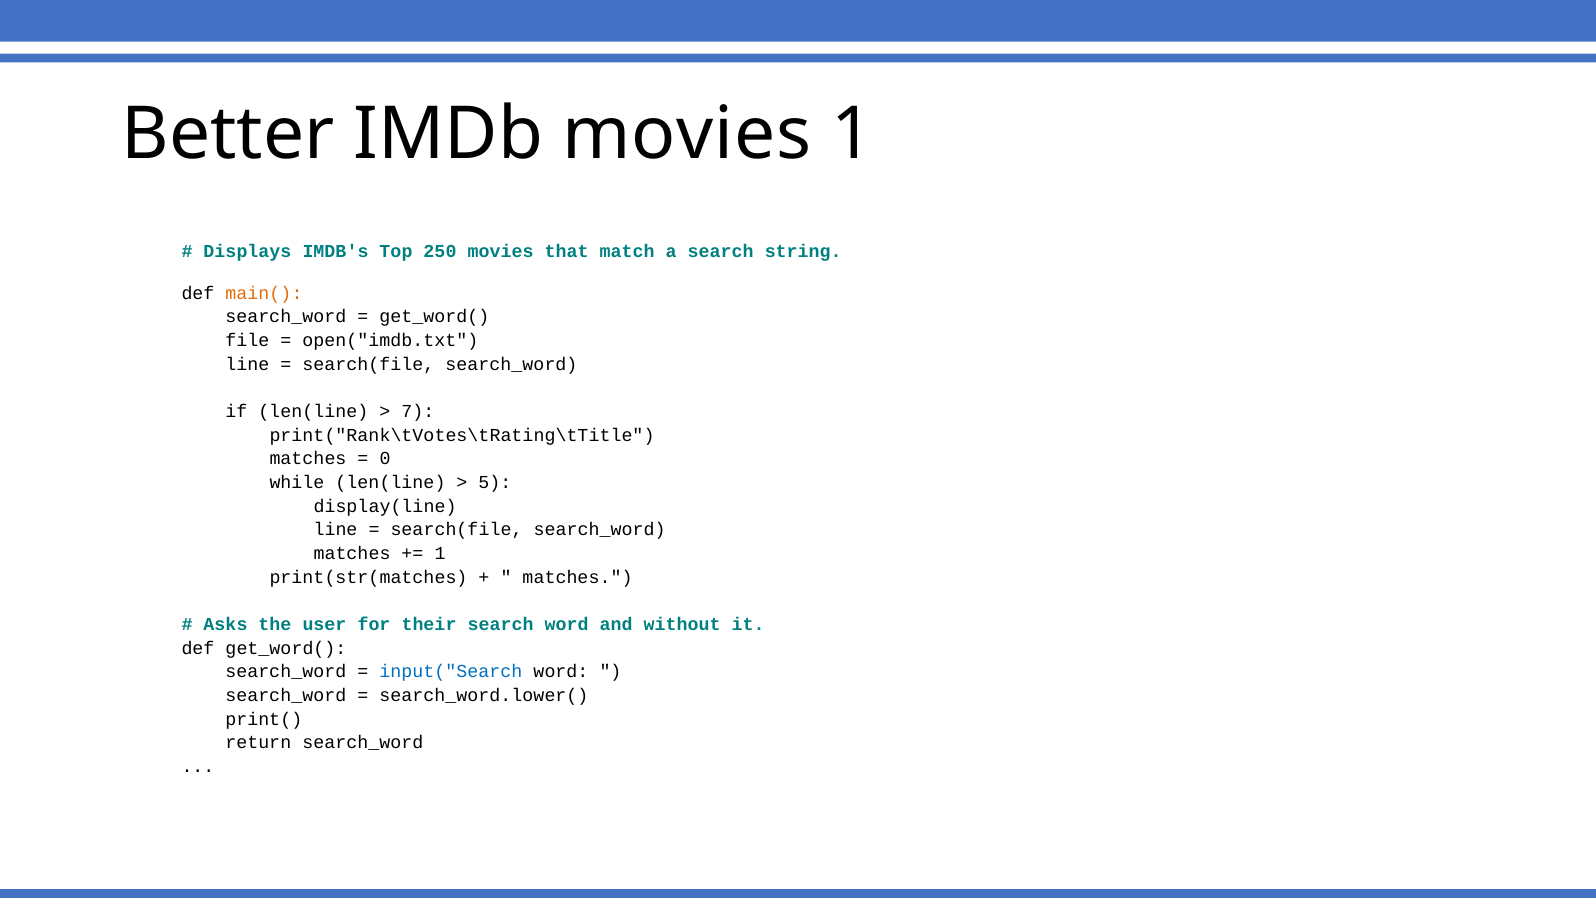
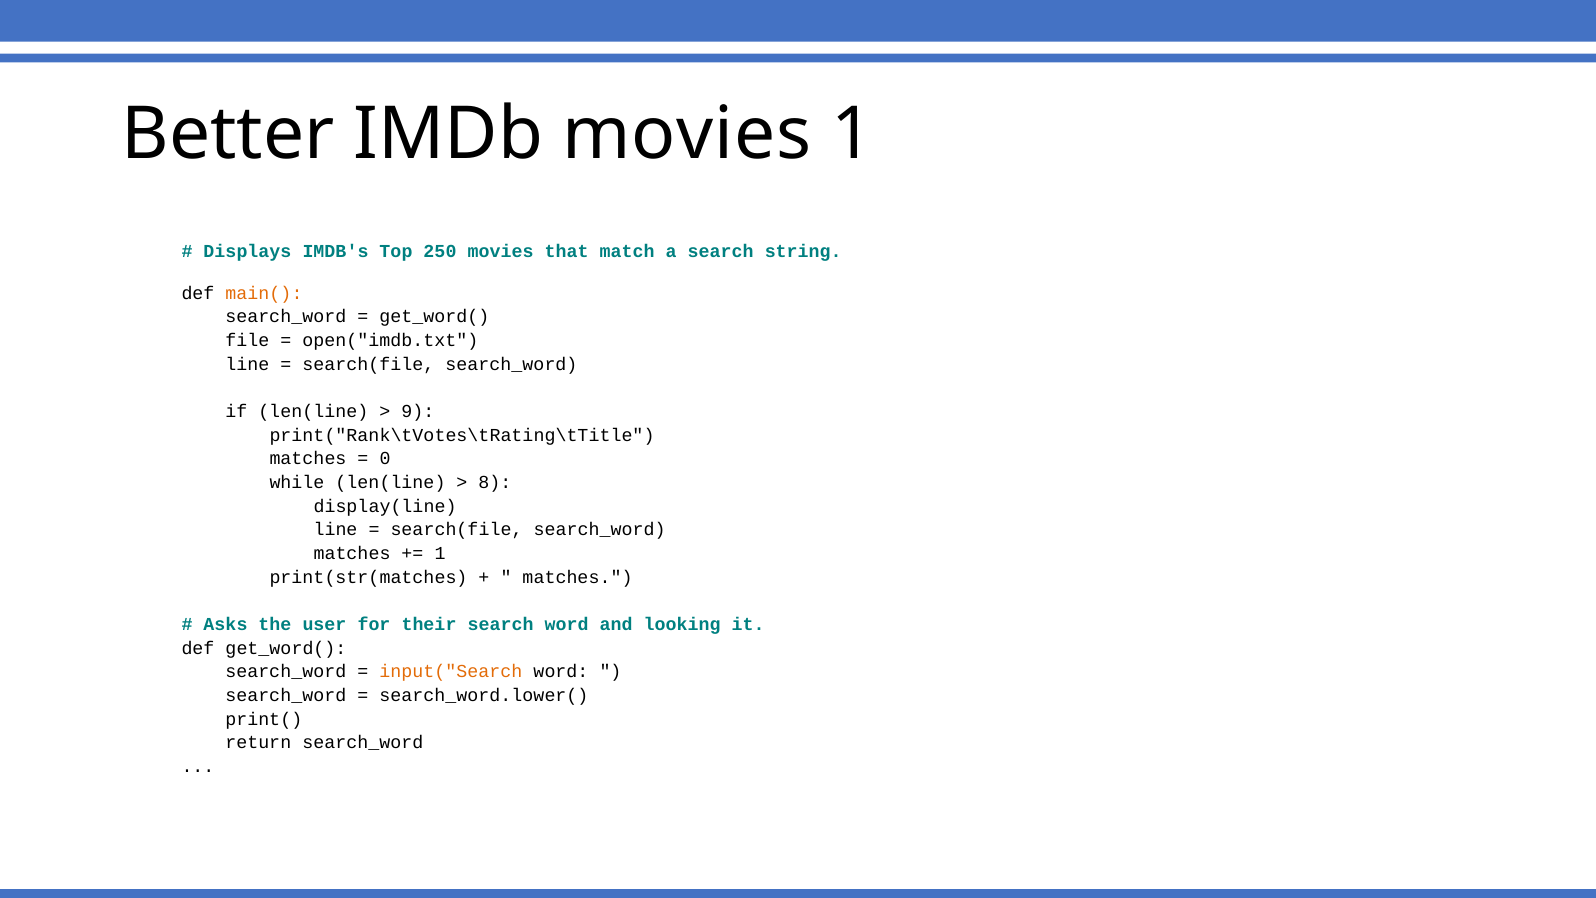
7: 7 -> 9
5: 5 -> 8
without: without -> looking
input("Search colour: blue -> orange
